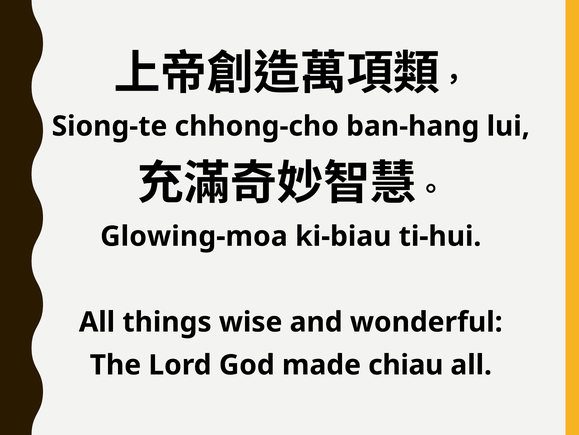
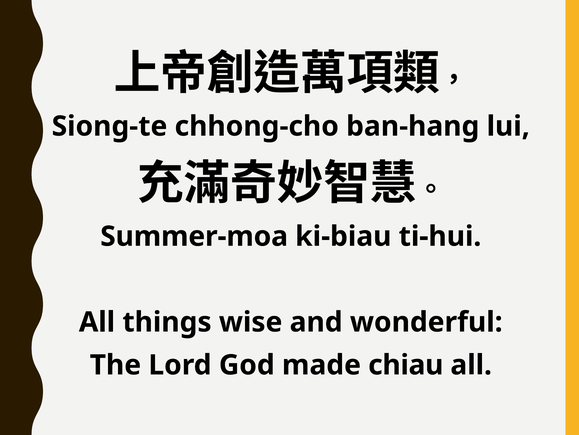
Glowing-moa: Glowing-moa -> Summer-moa
